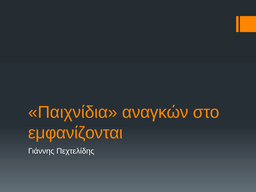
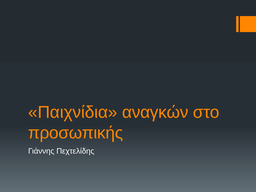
εμφανίζονται: εμφανίζονται -> προσωπικής
